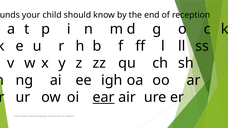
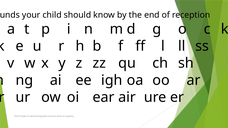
ear underline: present -> none
